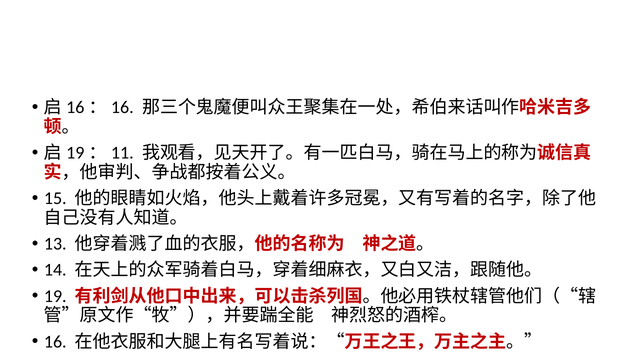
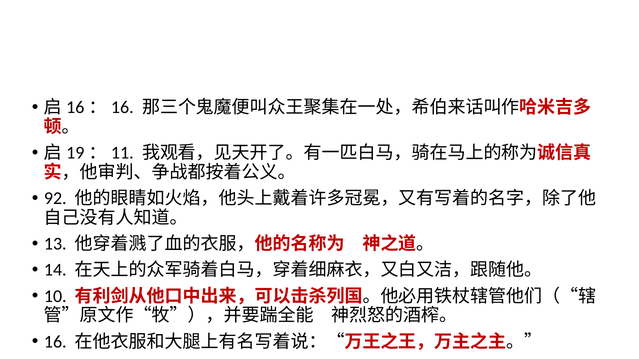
15: 15 -> 92
19: 19 -> 10
